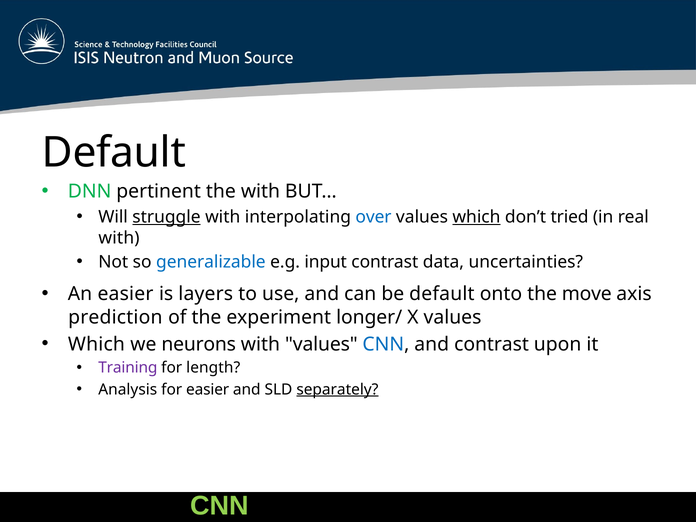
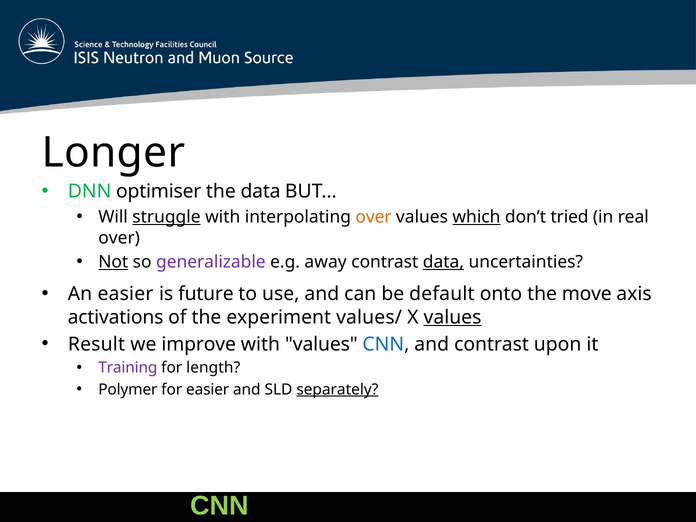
Default at (114, 153): Default -> Longer
pertinent: pertinent -> optimiser
the with: with -> data
over at (374, 217) colour: blue -> orange
with at (119, 238): with -> over
Not underline: none -> present
generalizable colour: blue -> purple
input: input -> away
data at (443, 262) underline: none -> present
layers: layers -> future
prediction: prediction -> activations
longer/: longer/ -> values/
values at (452, 317) underline: none -> present
Which at (96, 344): Which -> Result
neurons: neurons -> improve
Analysis: Analysis -> Polymer
